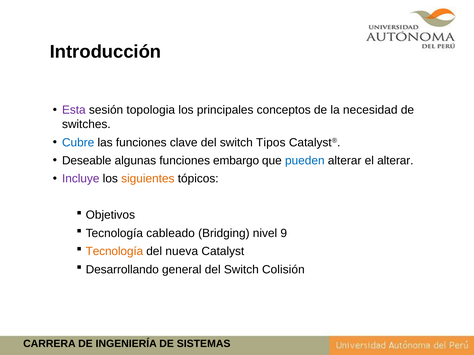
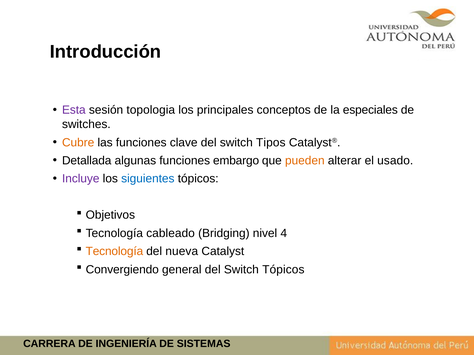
necesidad: necesidad -> especiales
Cubre colour: blue -> orange
Deseable: Deseable -> Detallada
pueden colour: blue -> orange
el alterar: alterar -> usado
siguientes colour: orange -> blue
9: 9 -> 4
Desarrollando: Desarrollando -> Convergiendo
Switch Colisión: Colisión -> Tópicos
